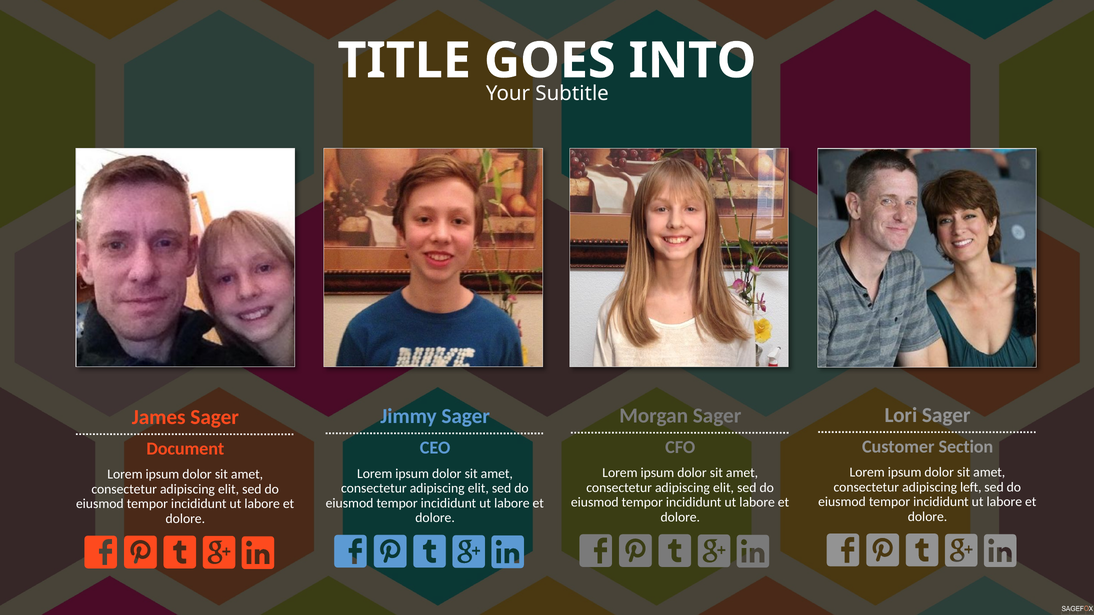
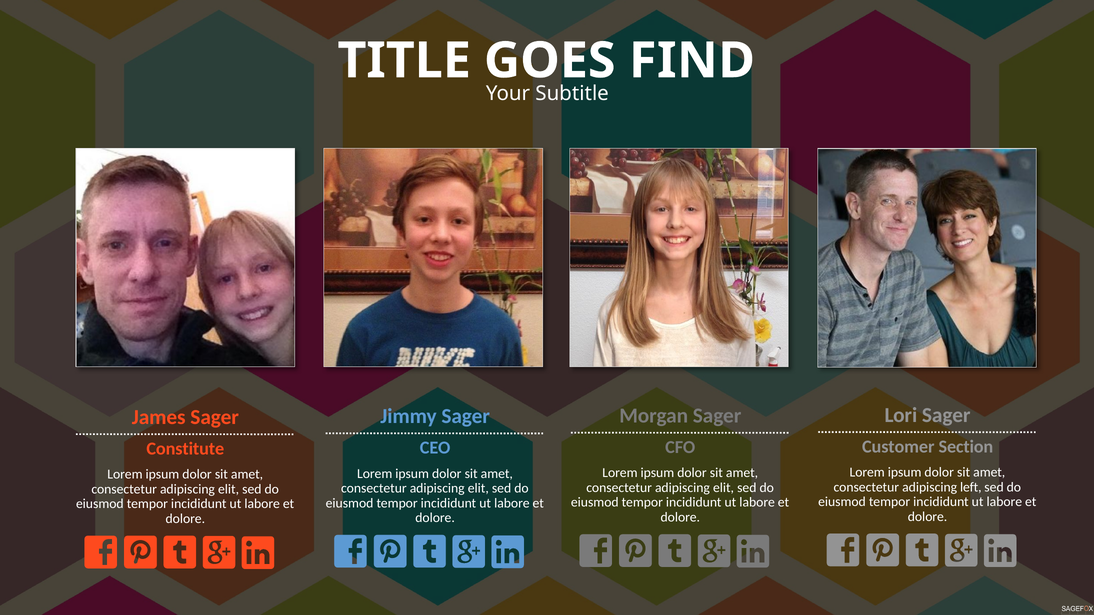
INTO: INTO -> FIND
Document: Document -> Constitute
